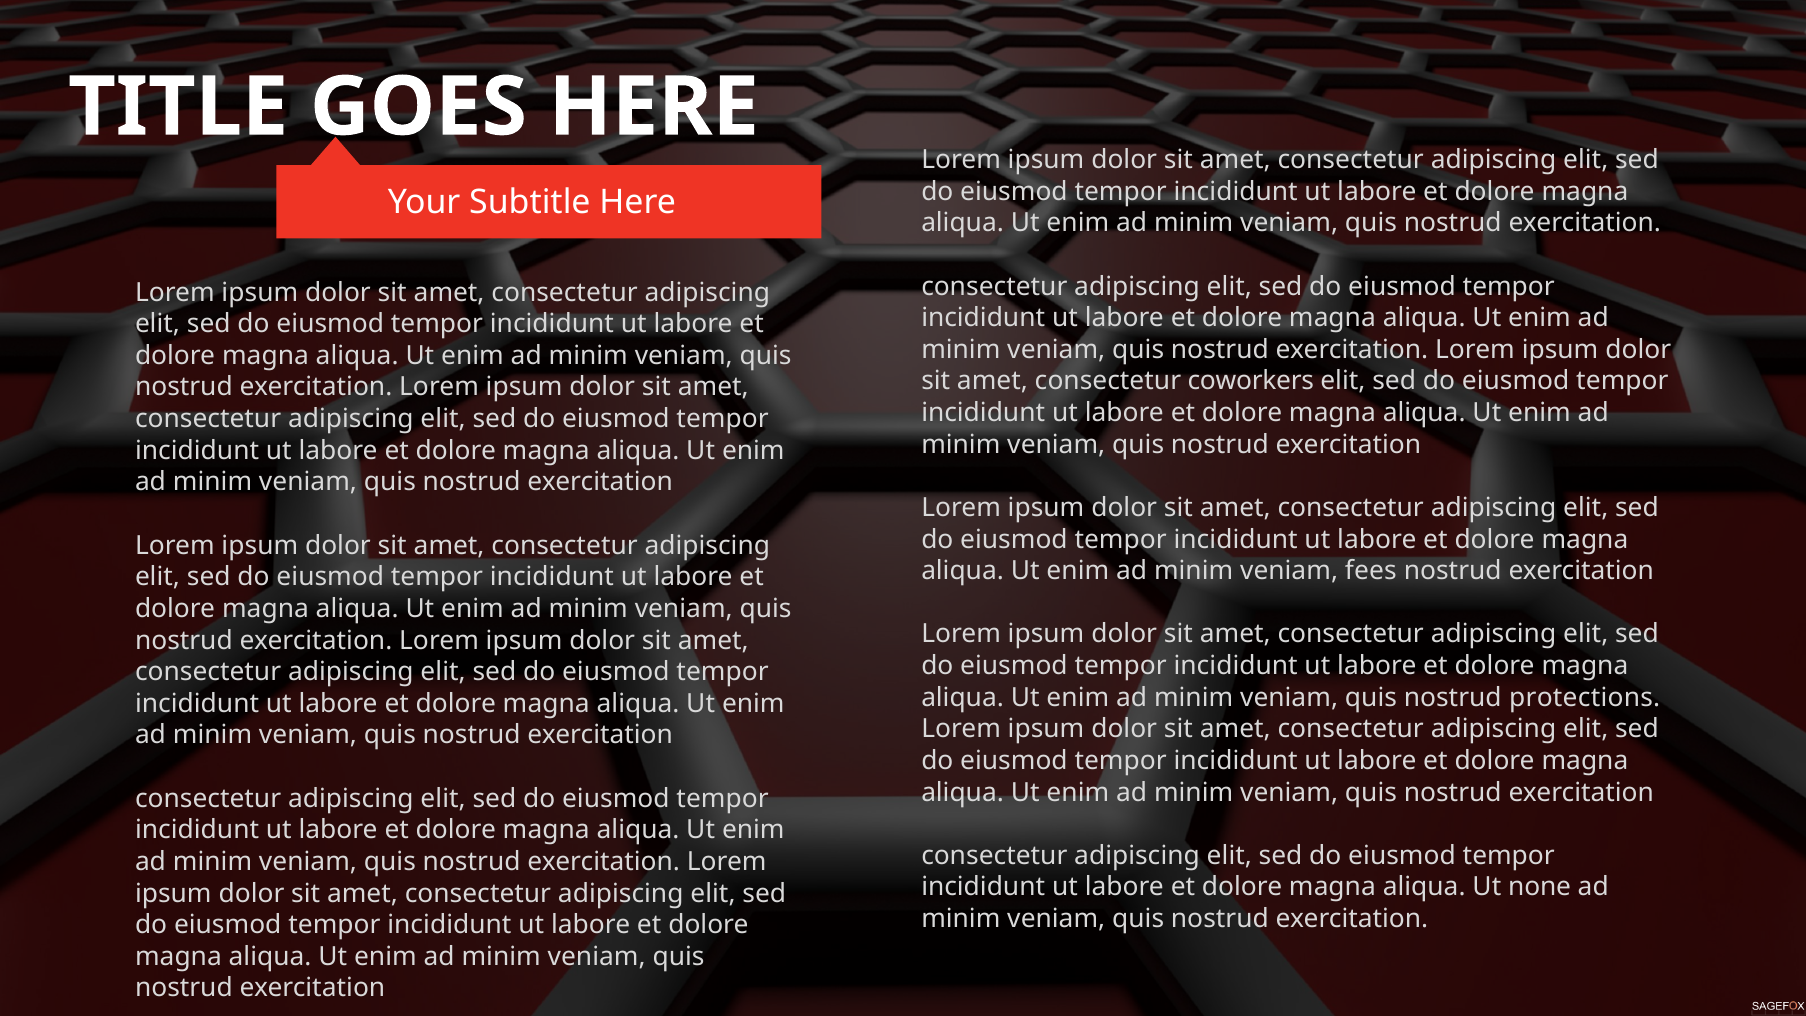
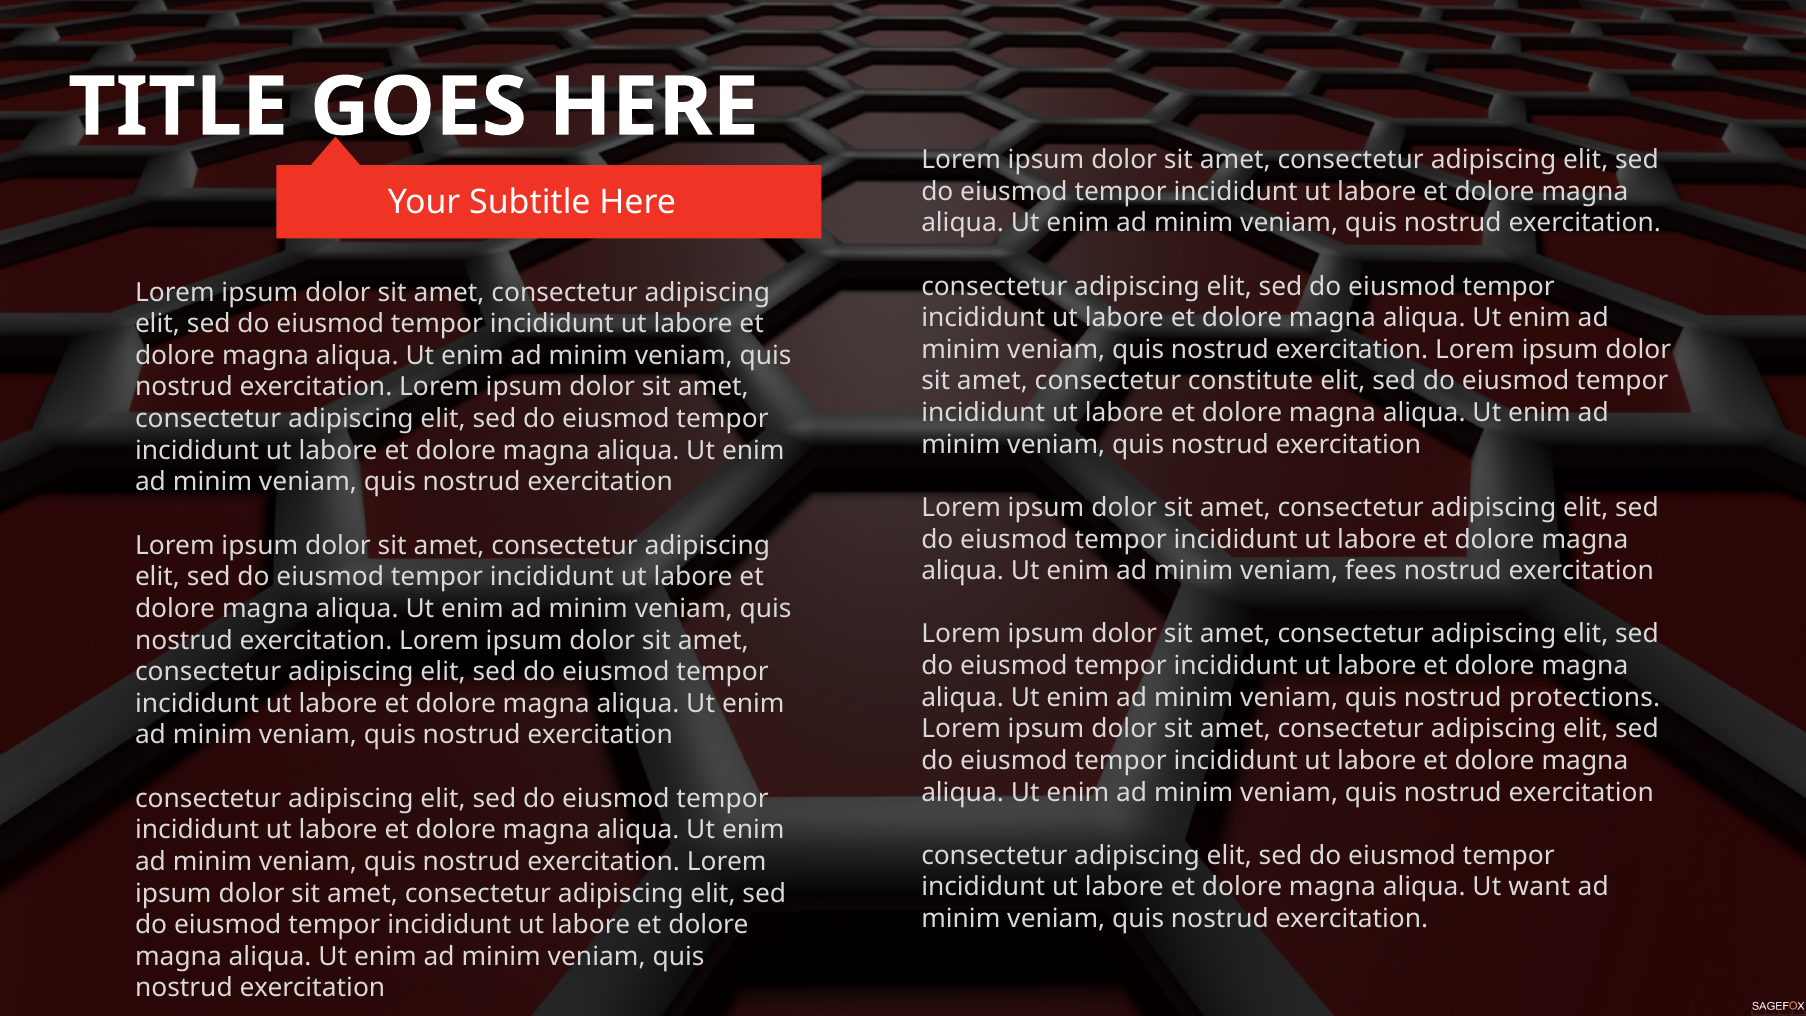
coworkers: coworkers -> constitute
none: none -> want
